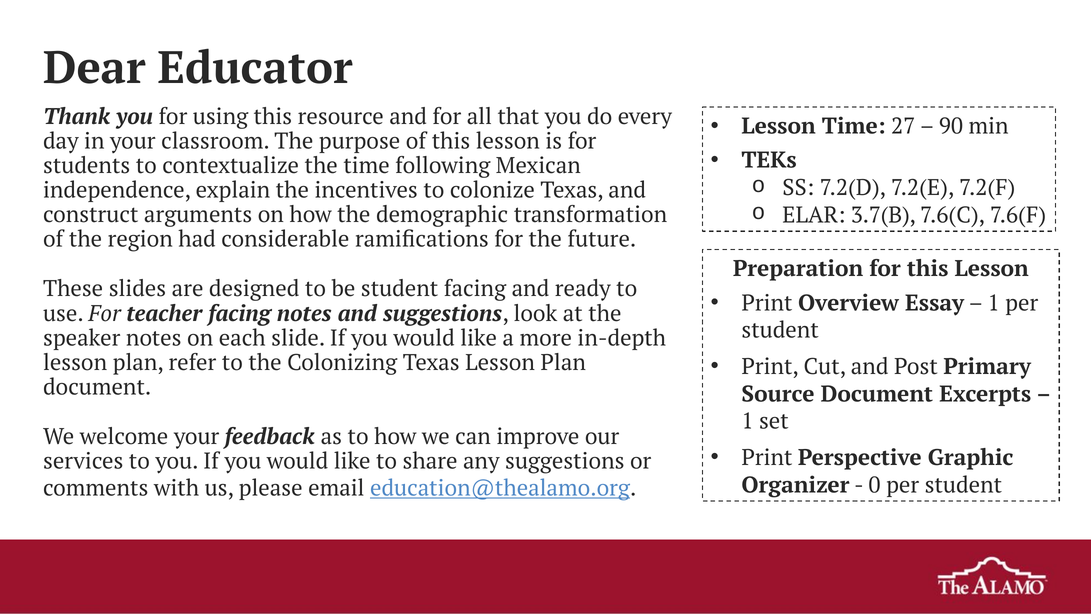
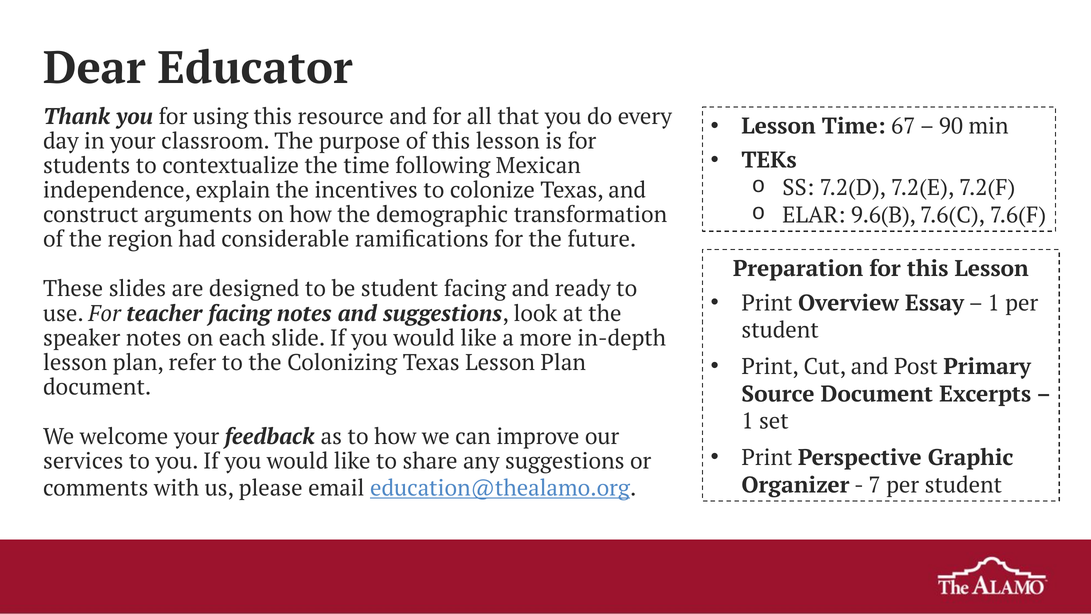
27: 27 -> 67
3.7(B: 3.7(B -> 9.6(B
0: 0 -> 7
